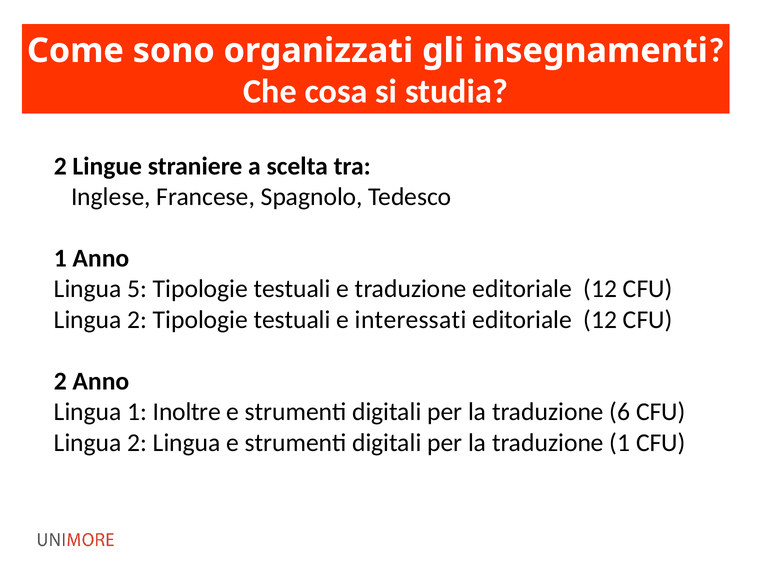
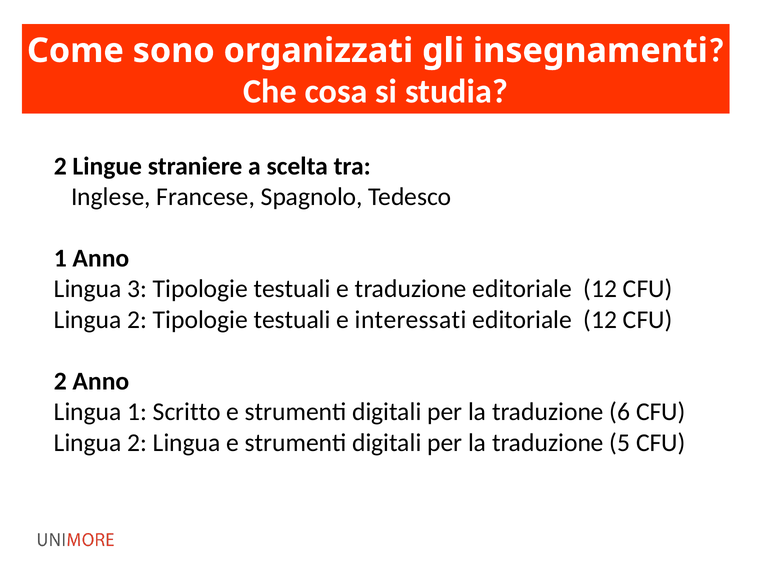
5: 5 -> 3
Inoltre: Inoltre -> Scritto
traduzione 1: 1 -> 5
